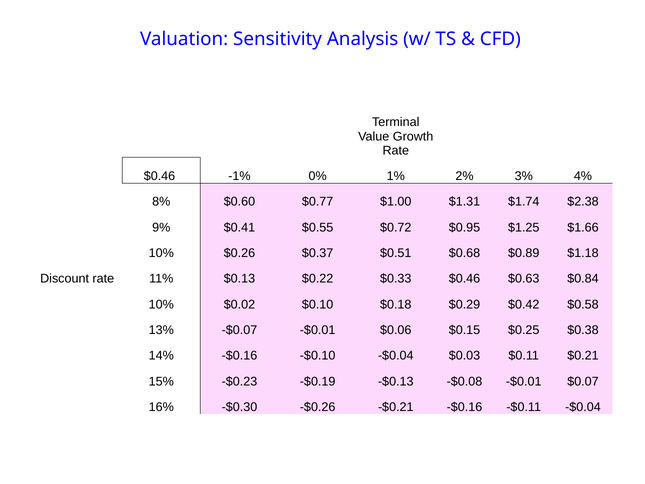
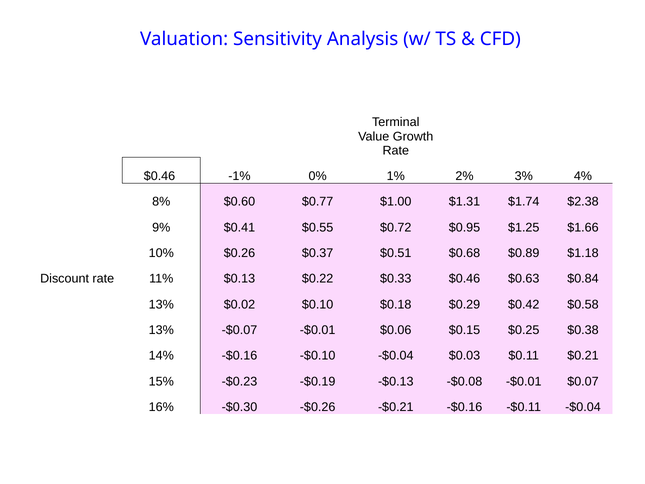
10% at (161, 304): 10% -> 13%
